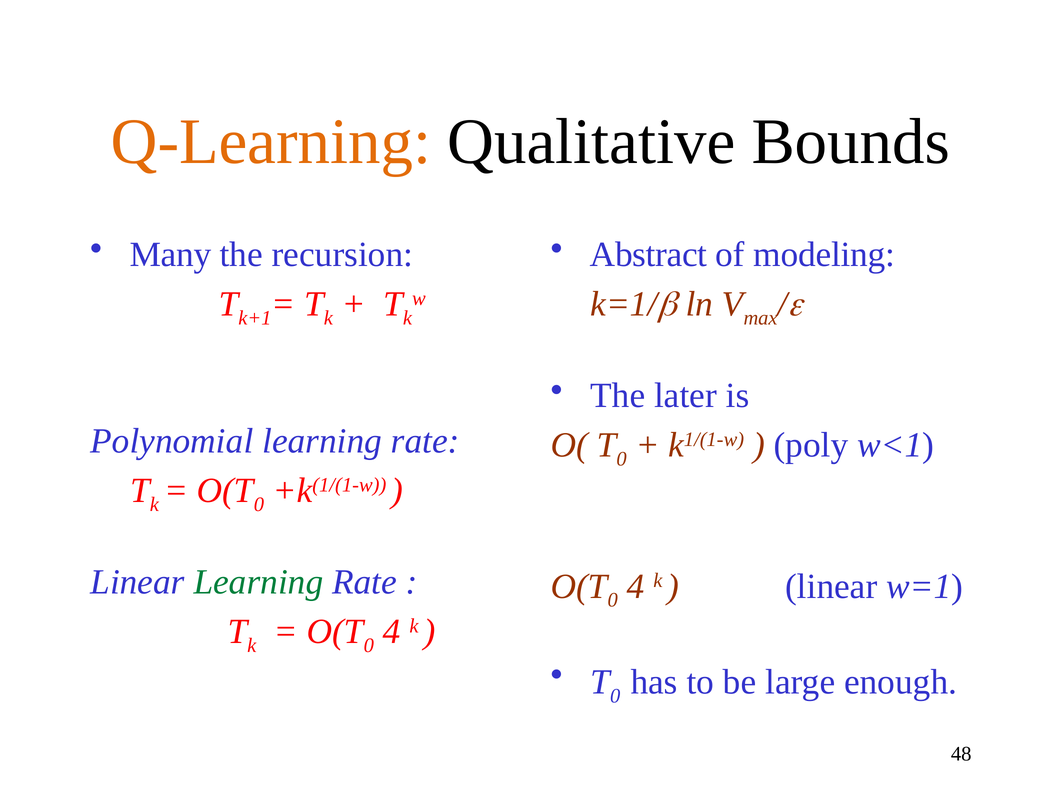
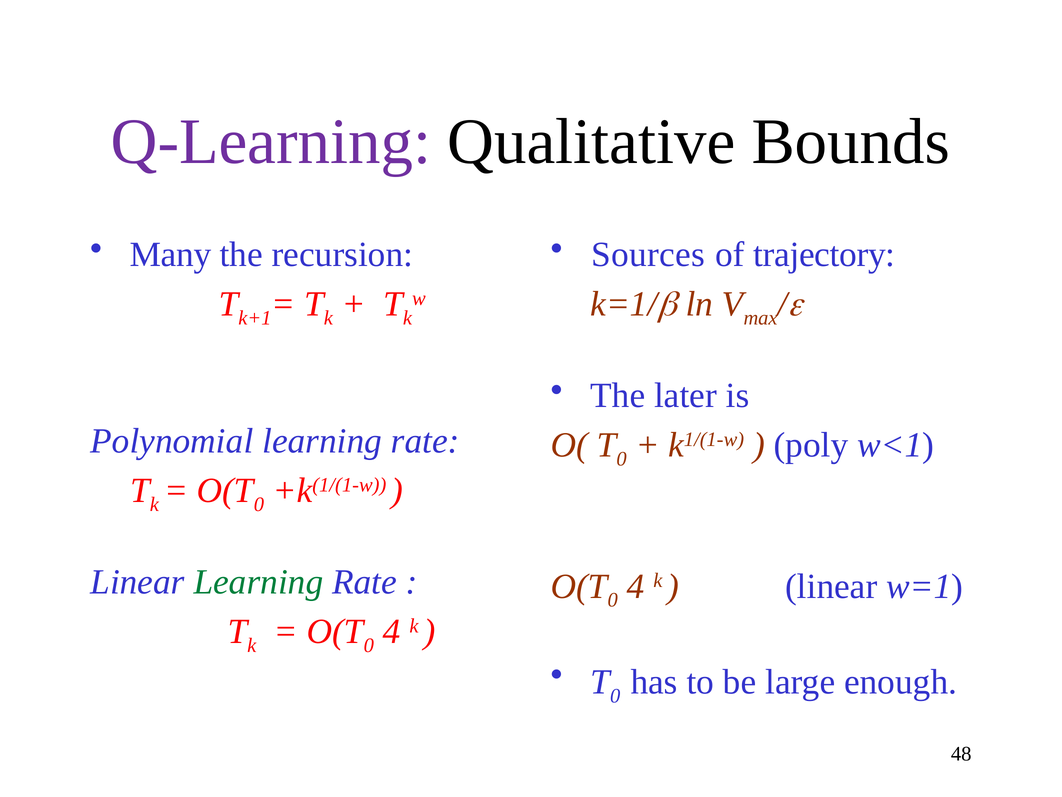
Q-Learning colour: orange -> purple
Abstract: Abstract -> Sources
modeling: modeling -> trajectory
